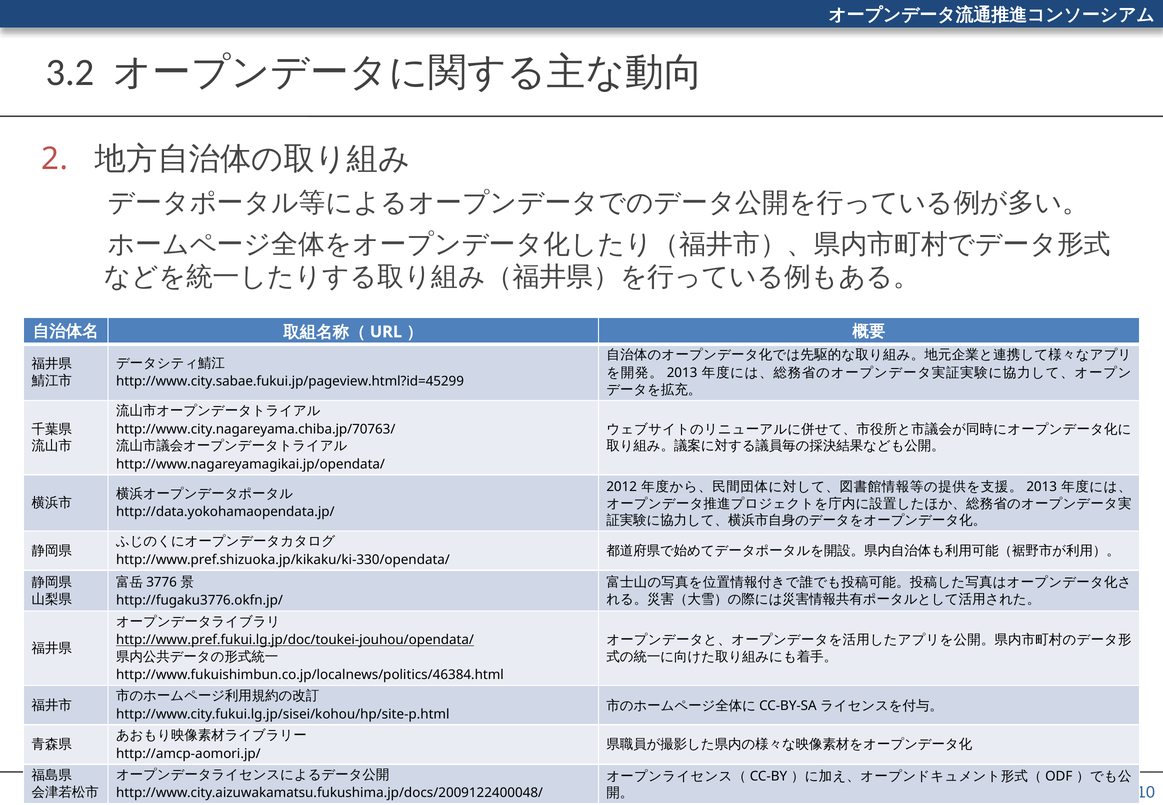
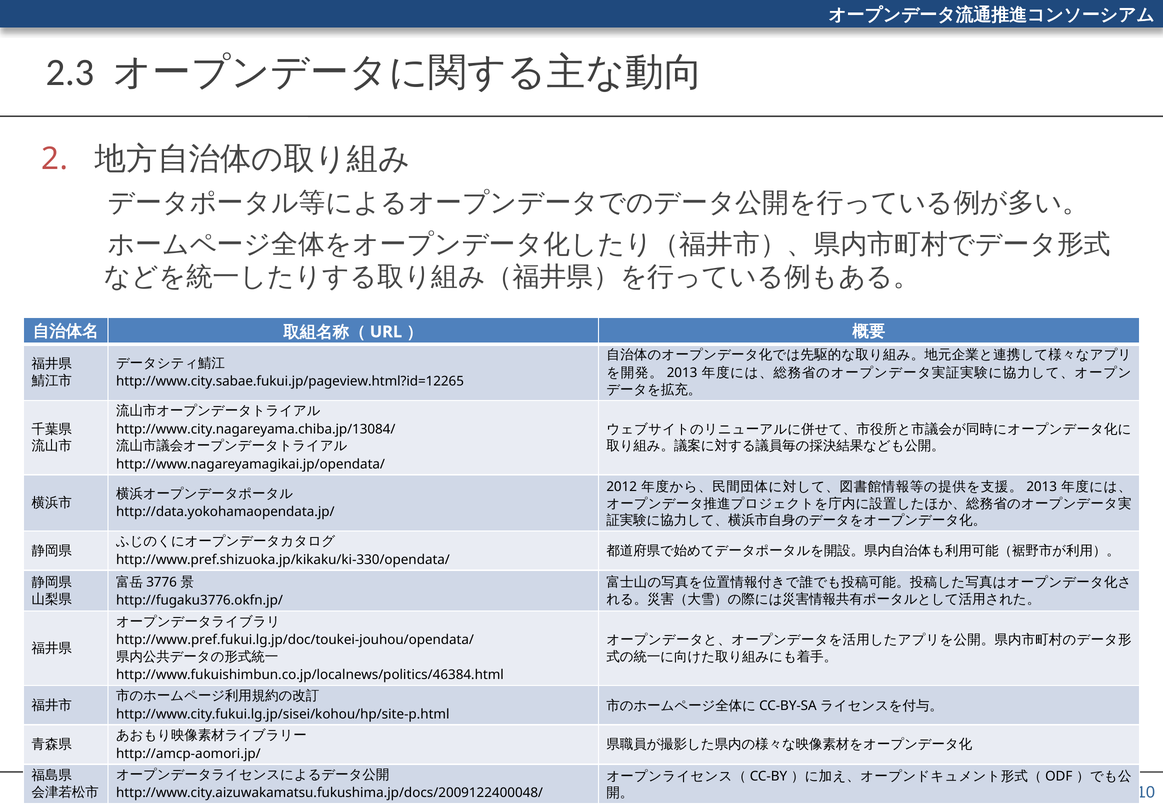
3.2: 3.2 -> 2.3
http://www.city.sabae.fukui.jp/pageview.html?id=45299: http://www.city.sabae.fukui.jp/pageview.html?id=45299 -> http://www.city.sabae.fukui.jp/pageview.html?id=12265
http://www.city.nagareyama.chiba.jp/70763/: http://www.city.nagareyama.chiba.jp/70763/ -> http://www.city.nagareyama.chiba.jp/13084/
http://www.pref.fukui.lg.jp/doc/toukei-jouhou/opendata/ underline: present -> none
